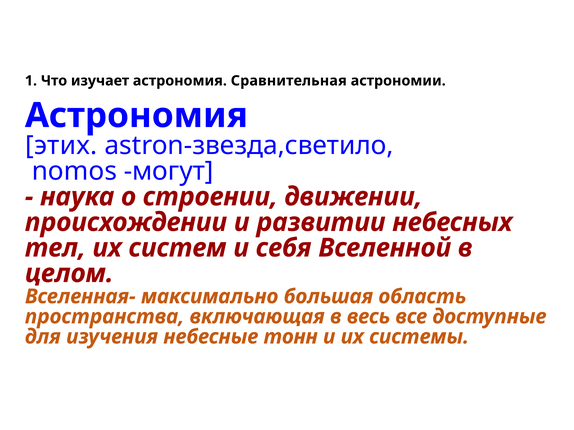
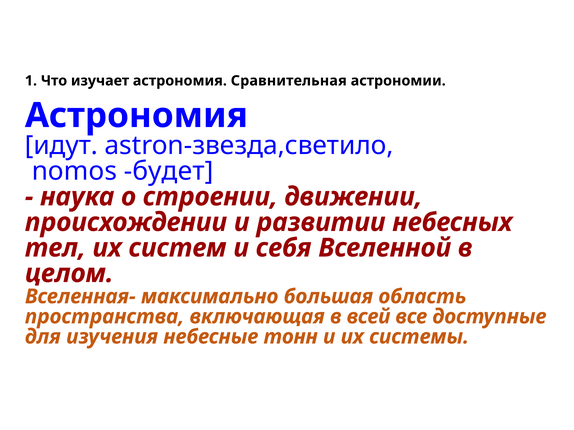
этих: этих -> идут
могут: могут -> будет
весь: весь -> всей
